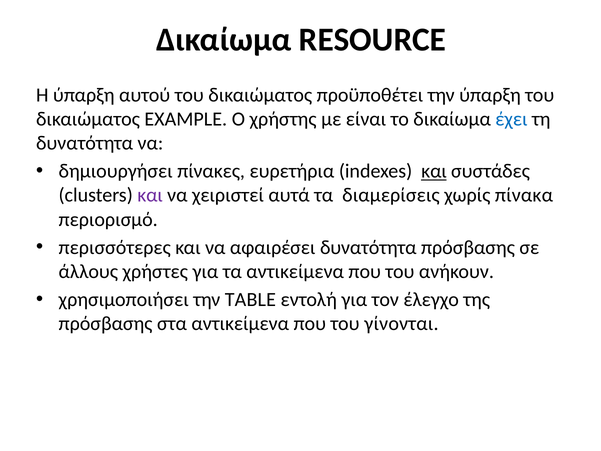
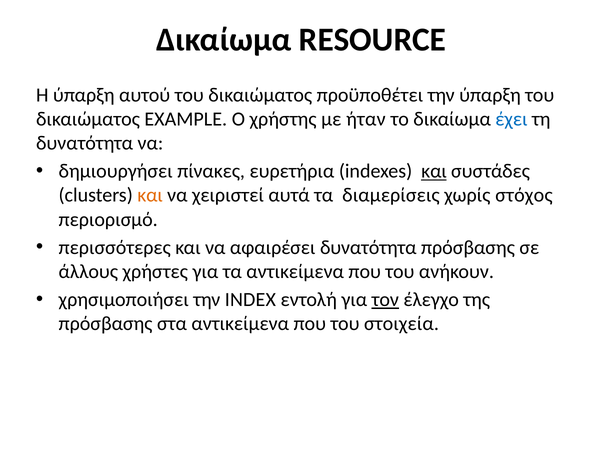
είναι: είναι -> ήταν
και at (150, 195) colour: purple -> orange
πίνακα: πίνακα -> στόχος
TABLE: TABLE -> INDEX
τον underline: none -> present
γίνονται: γίνονται -> στοιχεία
